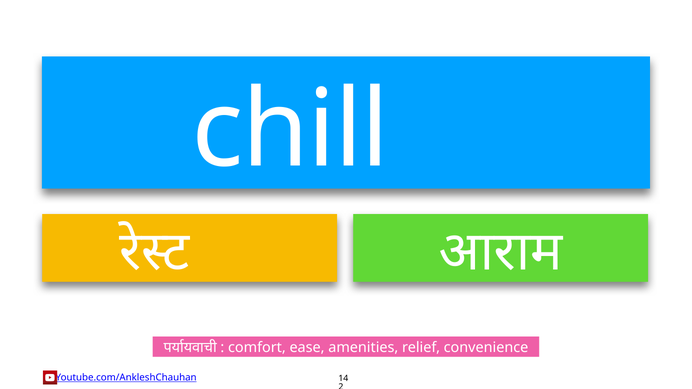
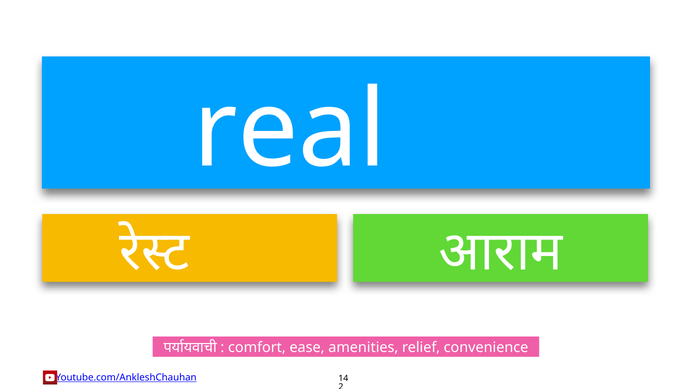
chill: chill -> real
